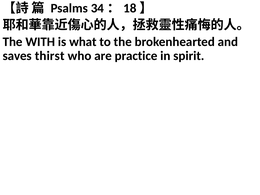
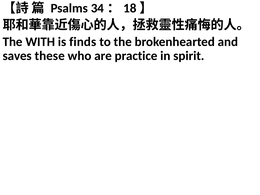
what: what -> finds
thirst: thirst -> these
